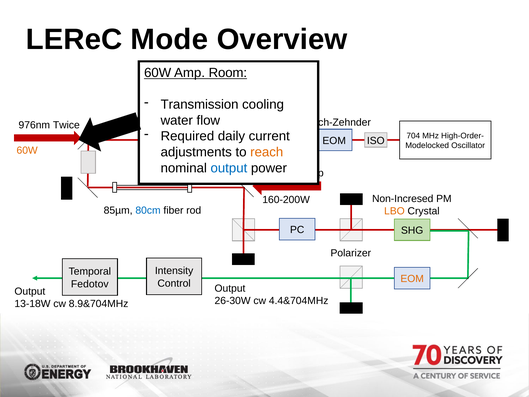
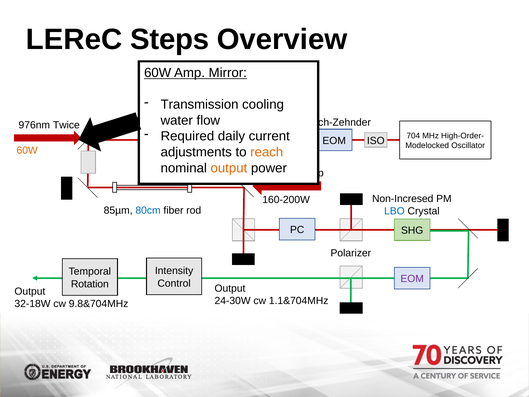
Mode: Mode -> Steps
Room: Room -> Mirror
output at (229, 168) colour: blue -> orange
LBO colour: orange -> blue
EOM at (412, 279) colour: orange -> purple
Fedotov: Fedotov -> Rotation
26-30W: 26-30W -> 24-30W
4.4&704MHz: 4.4&704MHz -> 1.1&704MHz
13-18W: 13-18W -> 32-18W
8.9&704MHz: 8.9&704MHz -> 9.8&704MHz
